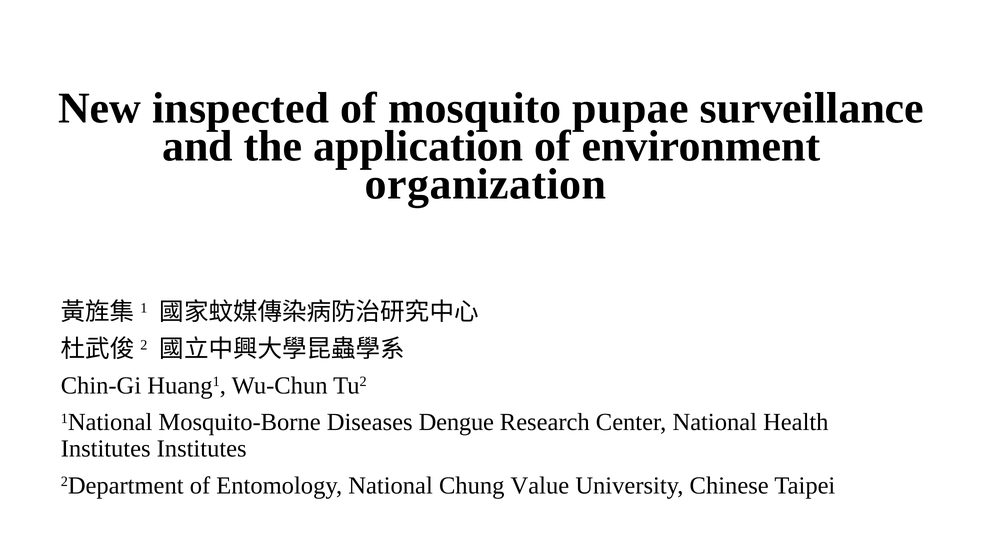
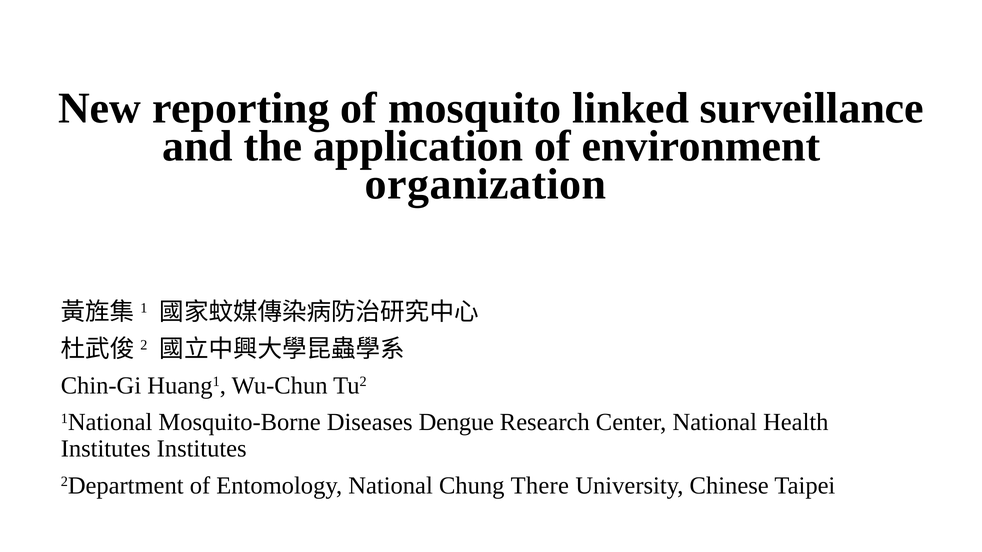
inspected: inspected -> reporting
pupae: pupae -> linked
Value: Value -> There
